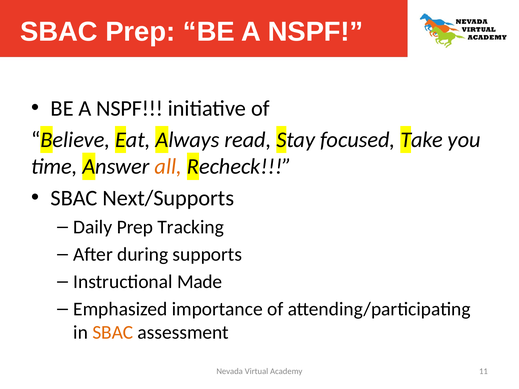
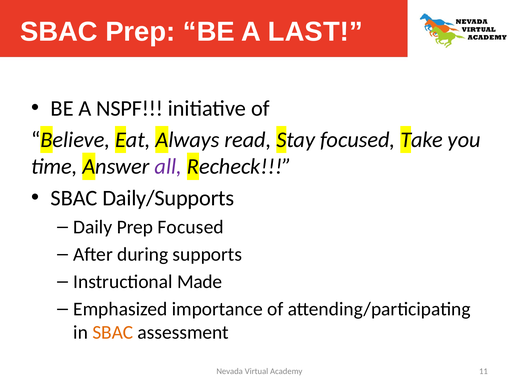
Prep BE A NSPF: NSPF -> LAST
all colour: orange -> purple
Next/Supports: Next/Supports -> Daily/Supports
Prep Tracking: Tracking -> Focused
